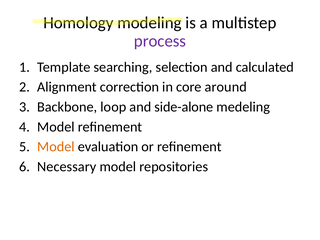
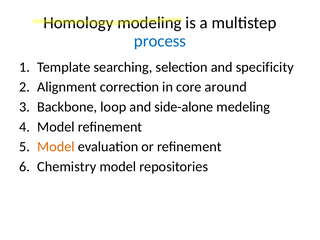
process colour: purple -> blue
calculated: calculated -> specificity
Necessary: Necessary -> Chemistry
